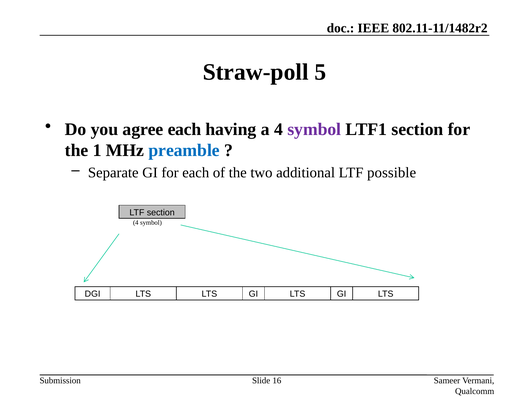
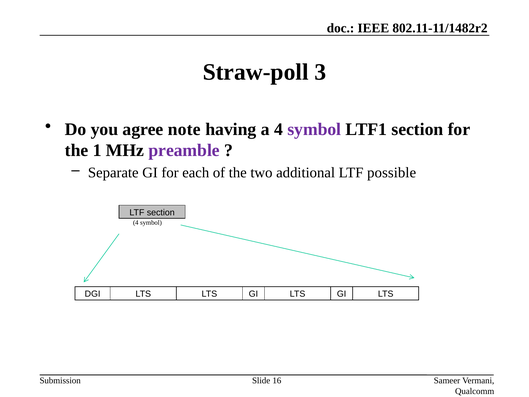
5: 5 -> 3
agree each: each -> note
preamble colour: blue -> purple
